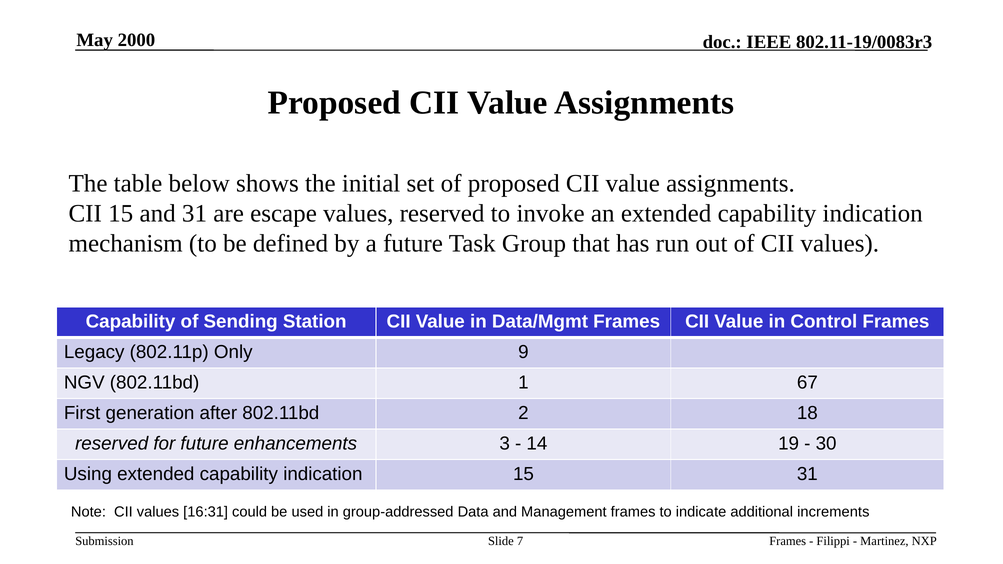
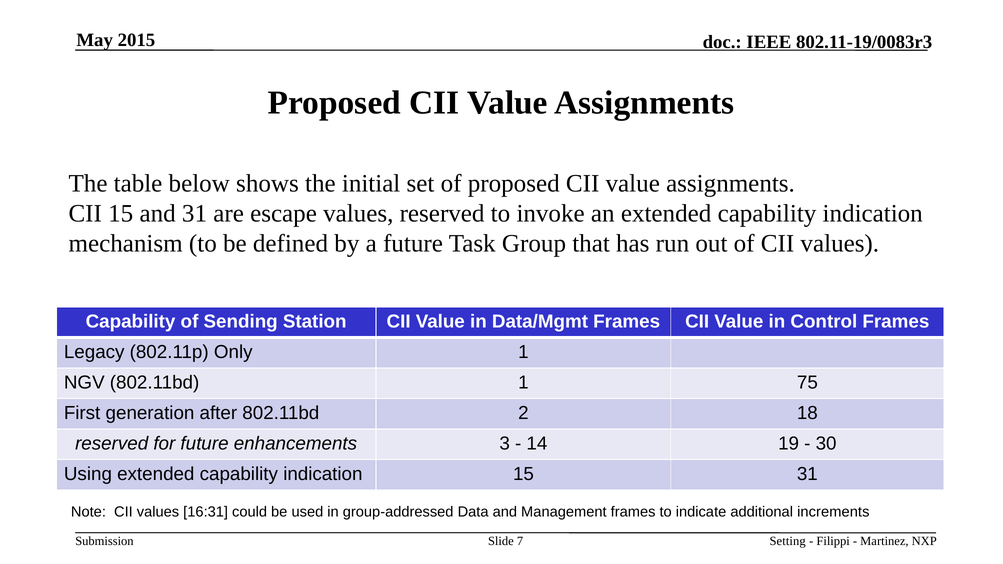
2000: 2000 -> 2015
Only 9: 9 -> 1
67: 67 -> 75
Frames at (788, 541): Frames -> Setting
